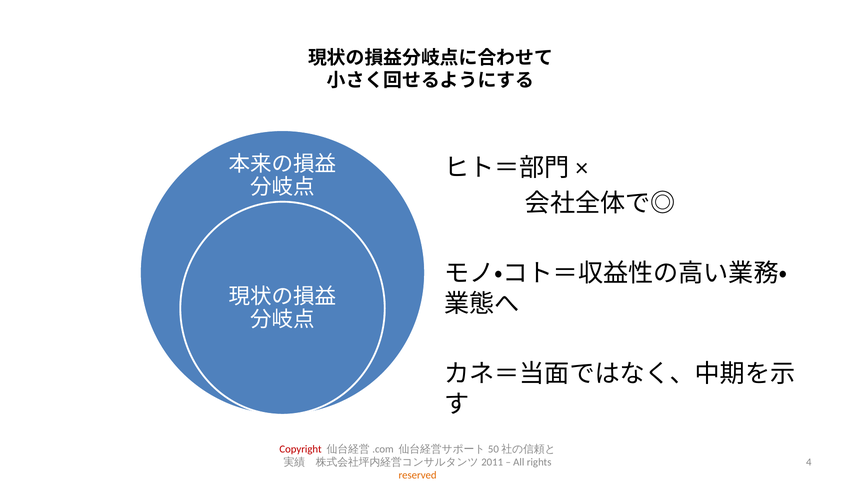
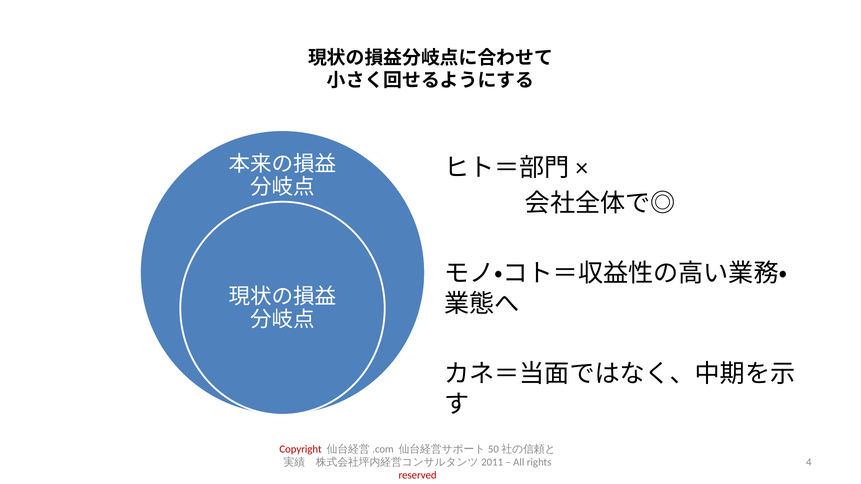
reserved colour: orange -> red
